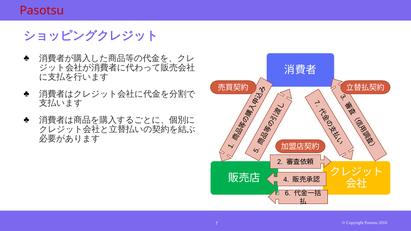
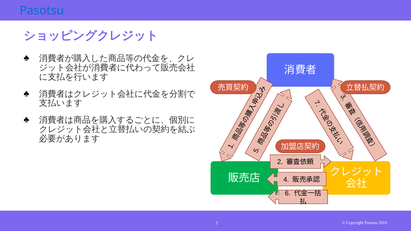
Pasotsu at (42, 10) colour: red -> blue
